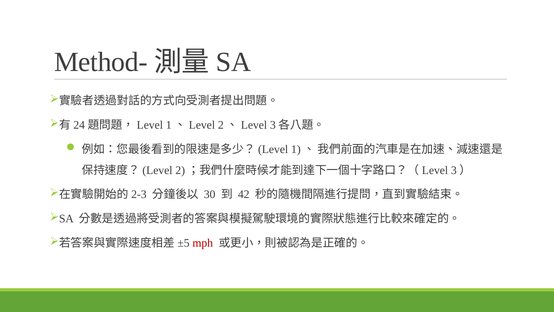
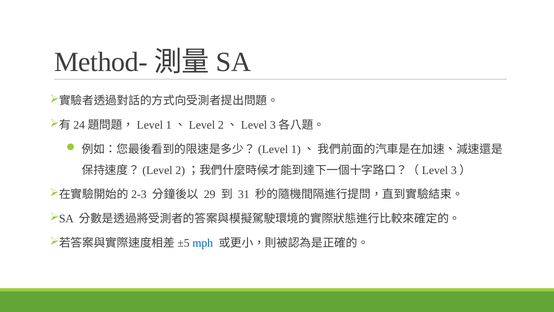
30: 30 -> 29
42: 42 -> 31
mph colour: red -> blue
